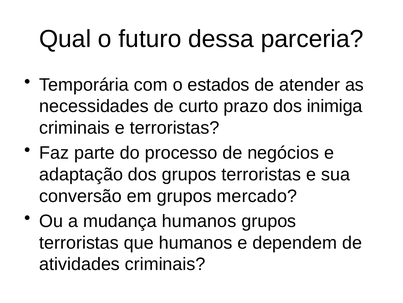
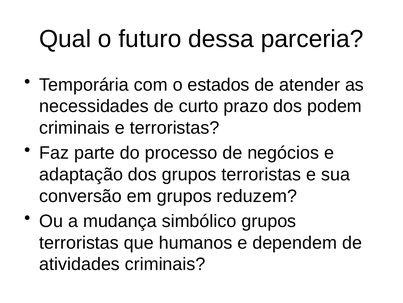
inimiga: inimiga -> podem
mercado: mercado -> reduzem
mudança humanos: humanos -> simbólico
